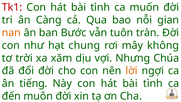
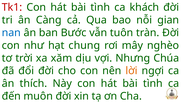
muốn: muốn -> khách
nan colour: orange -> blue
không: không -> nghèo
tiếng: tiếng -> thích
